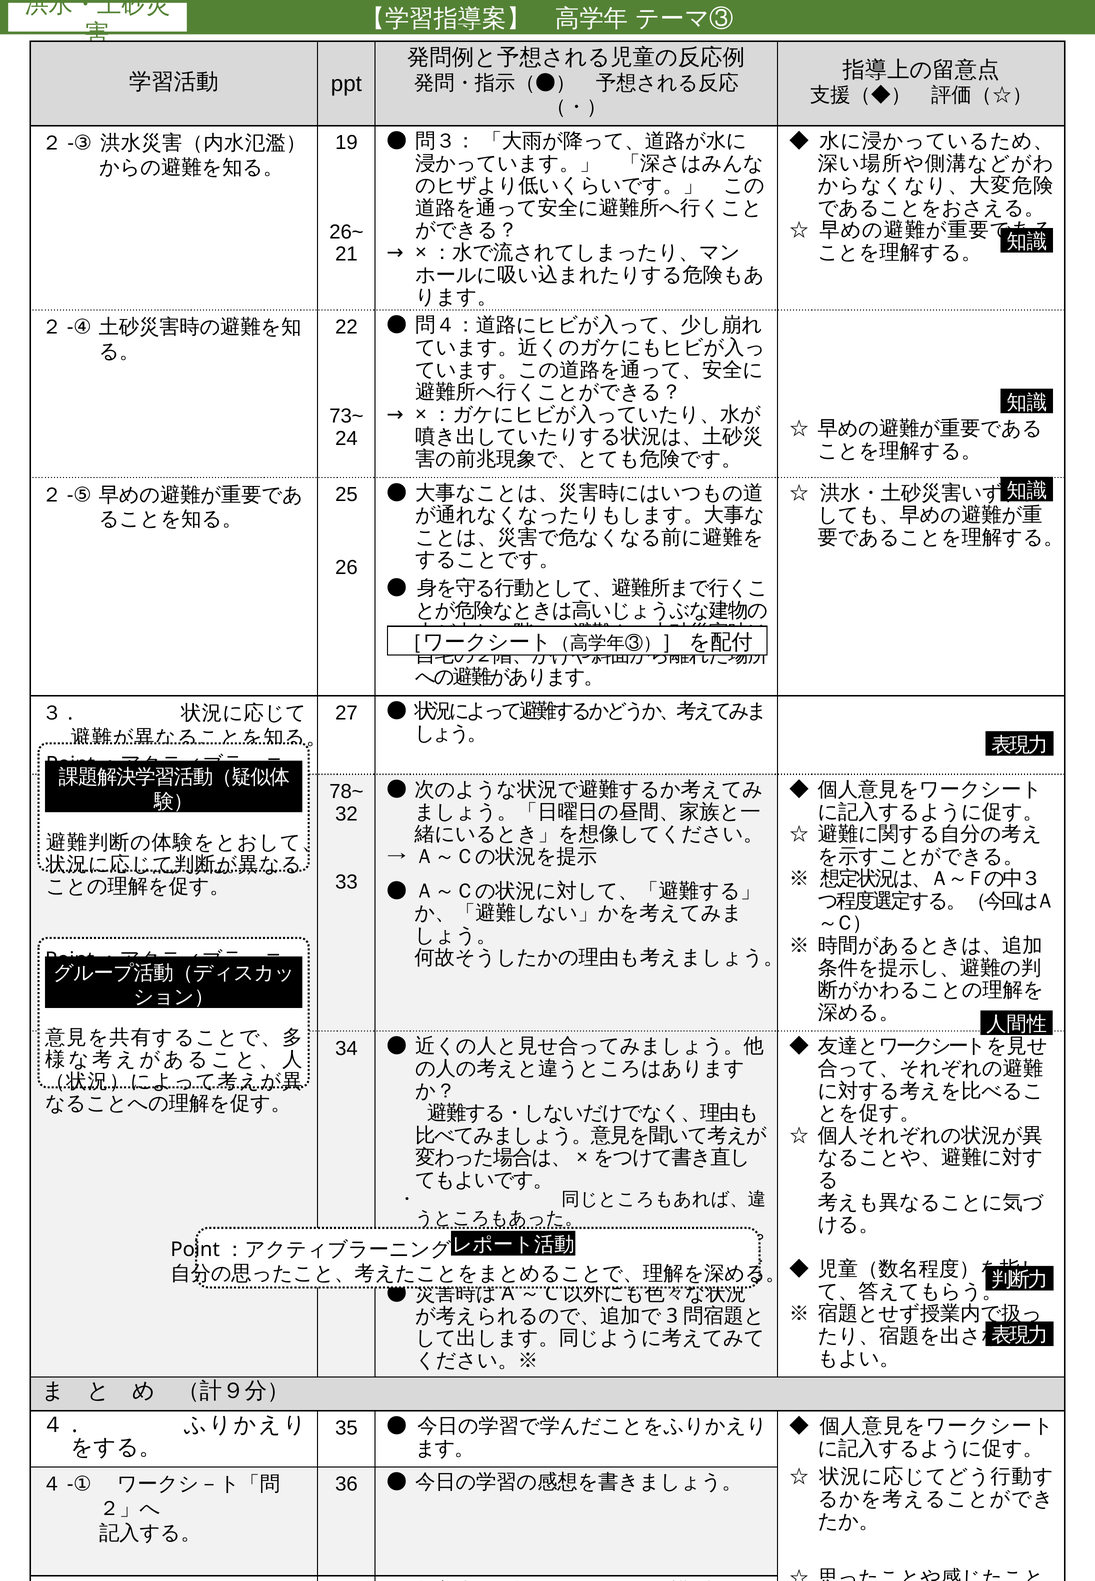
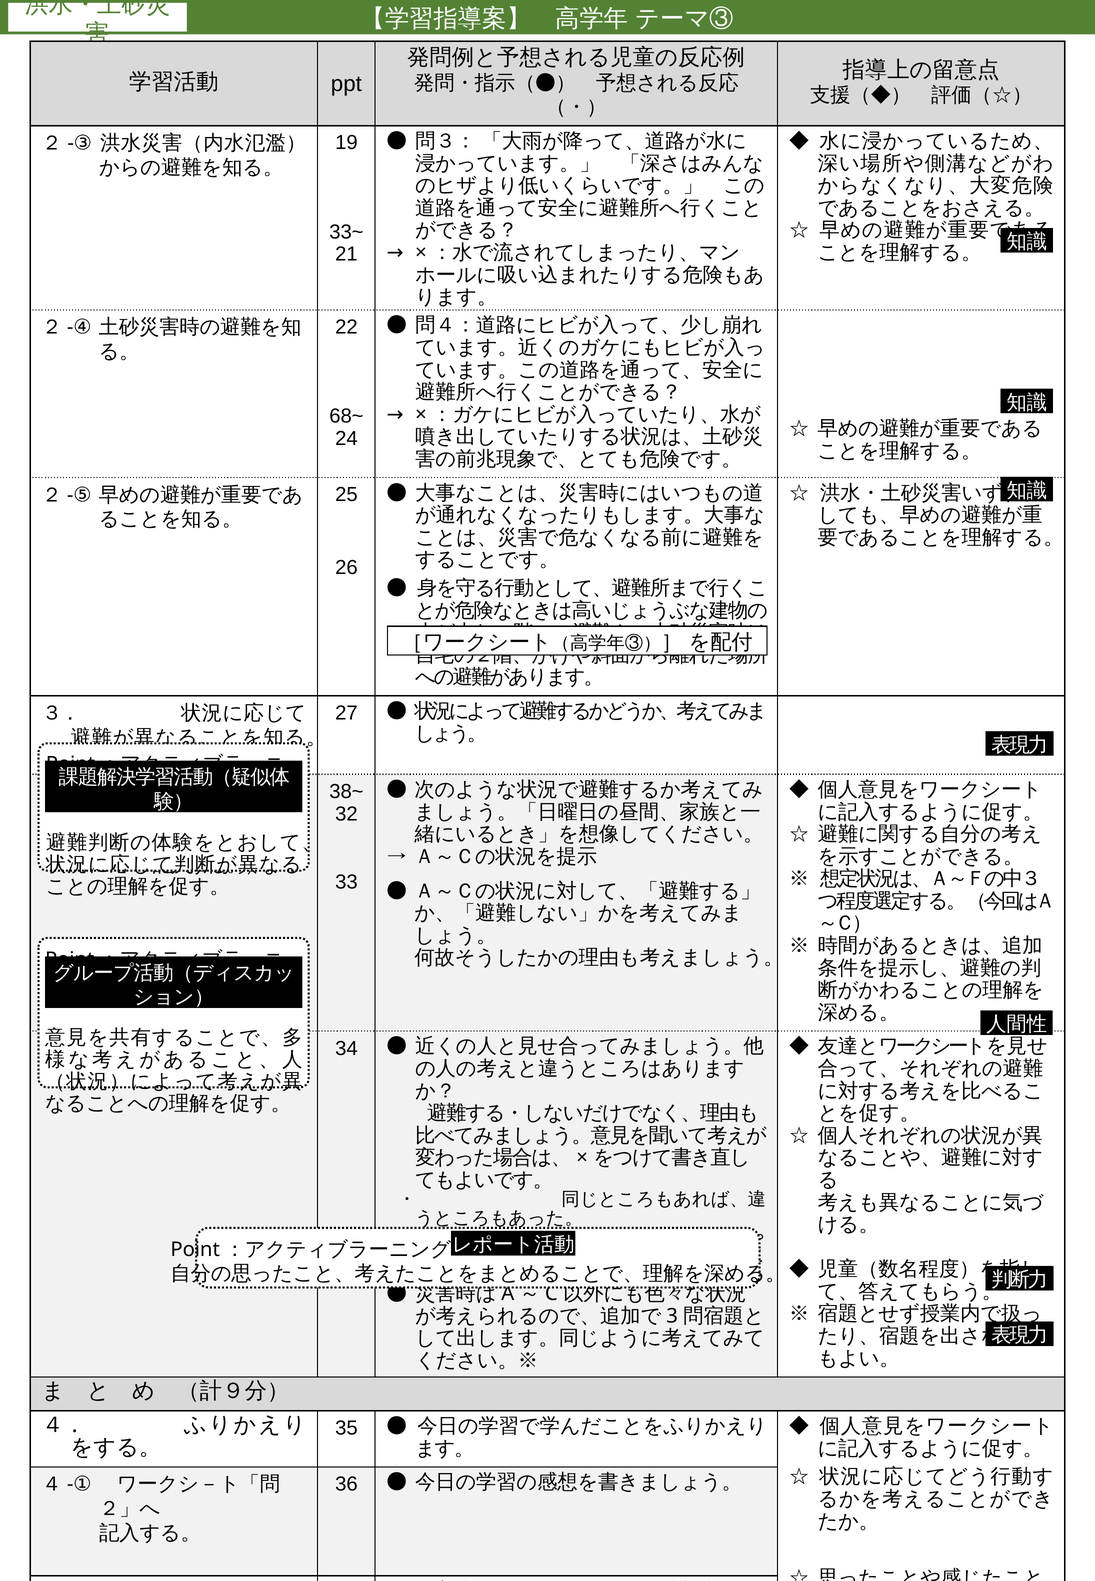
26~: 26~ -> 33~
73~: 73~ -> 68~
78~: 78~ -> 38~
